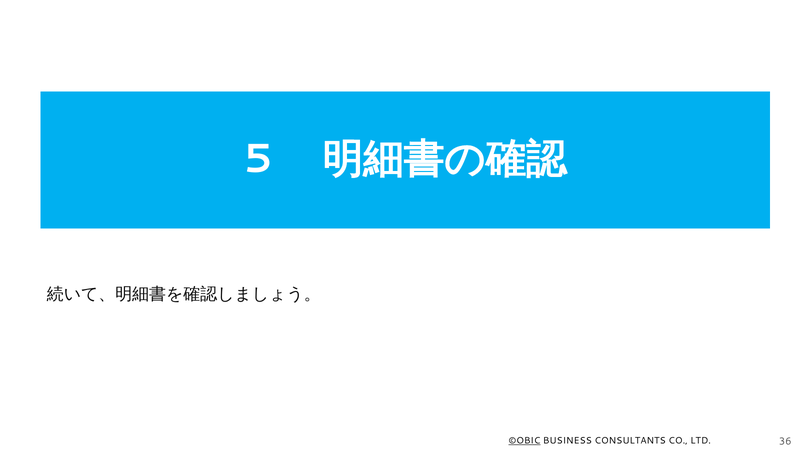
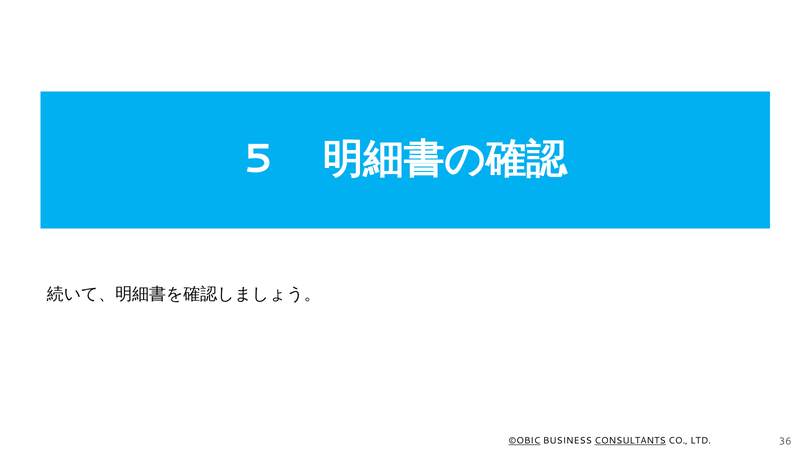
CONSULTANTS underline: none -> present
